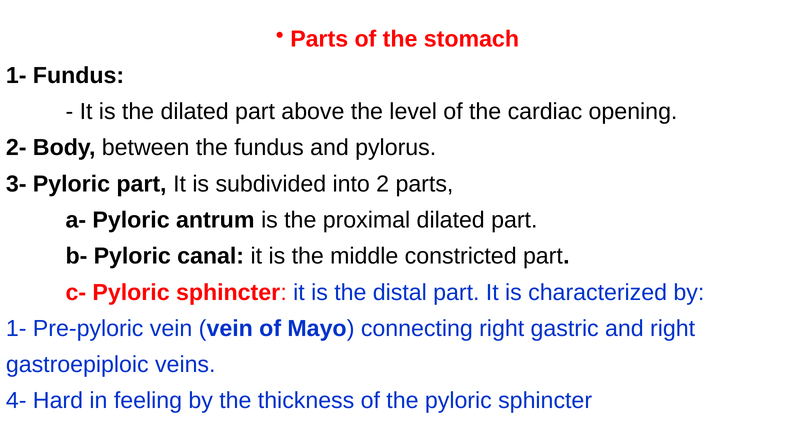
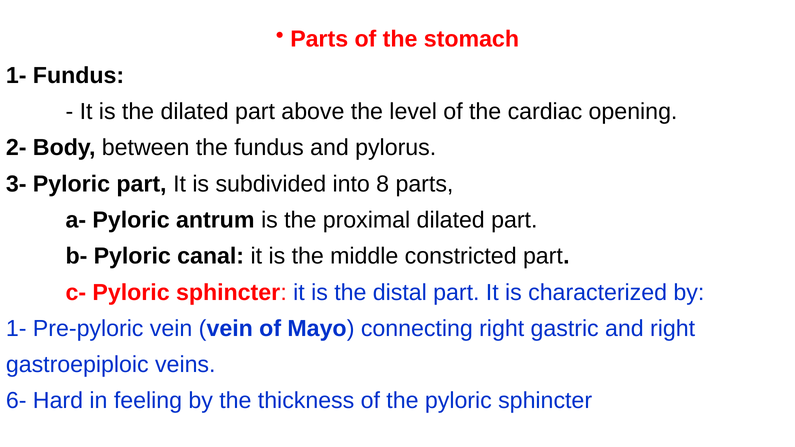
2: 2 -> 8
4-: 4- -> 6-
